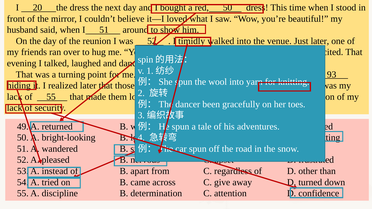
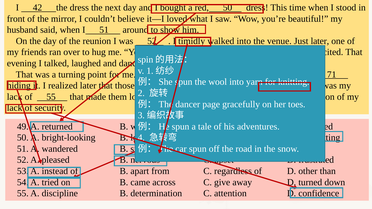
20: 20 -> 42
93: 93 -> 71
been: been -> page
